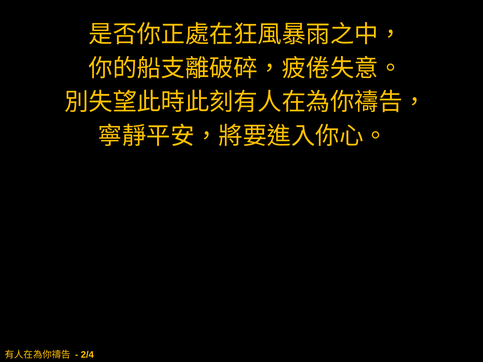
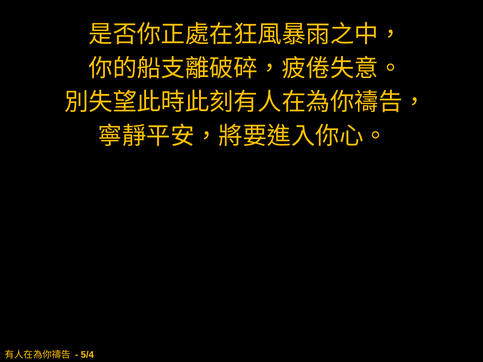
2/4: 2/4 -> 5/4
